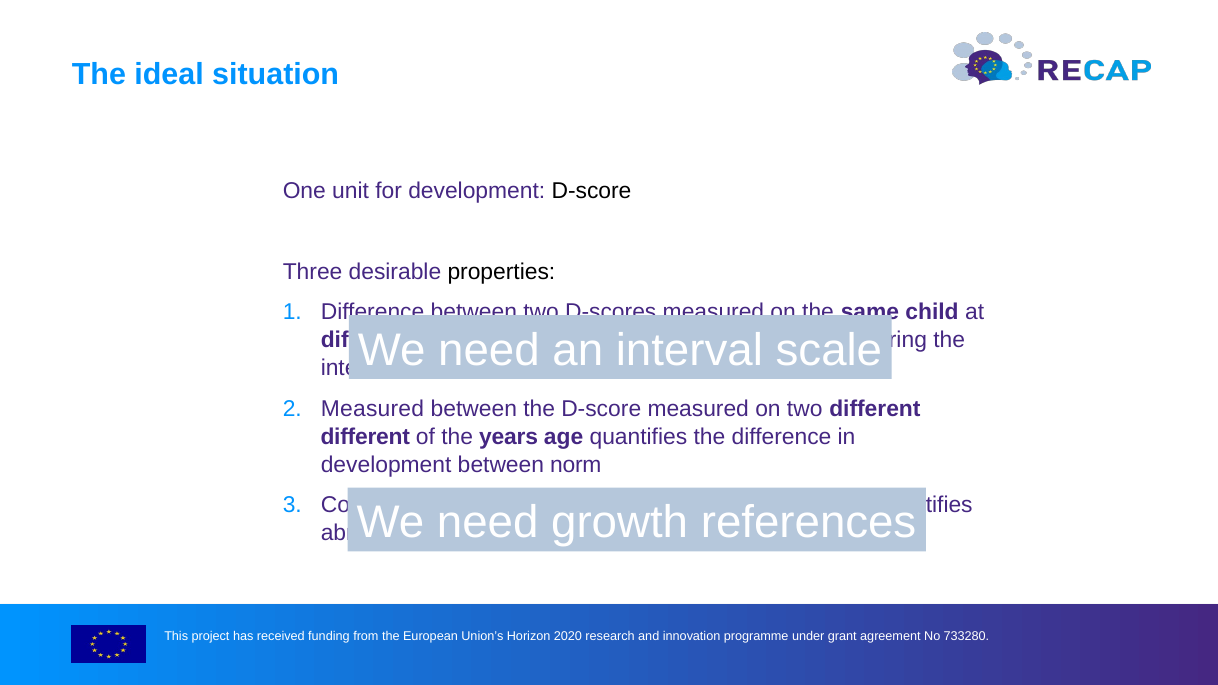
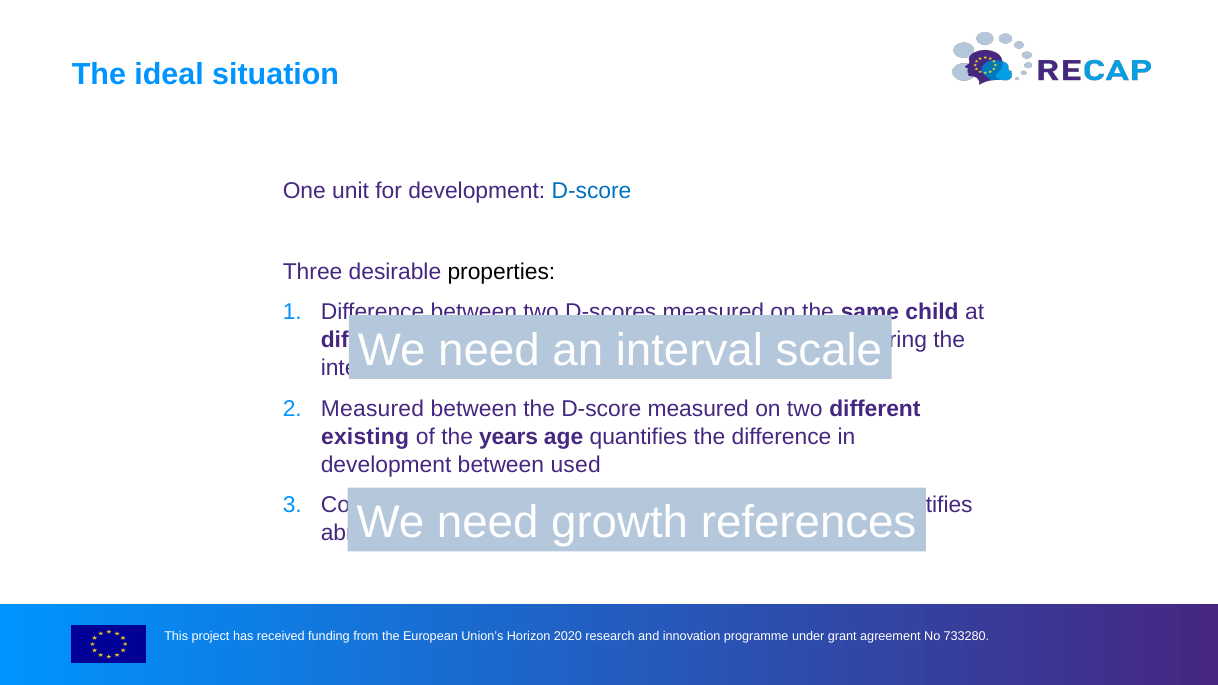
D-score at (591, 191) colour: black -> blue
different at (365, 437): different -> existing
norm: norm -> used
